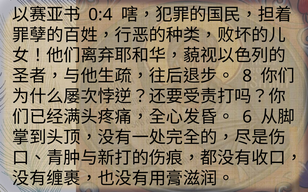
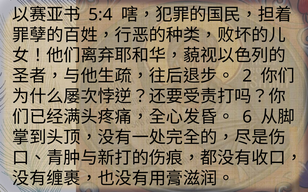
0:4: 0:4 -> 5:4
8: 8 -> 2
